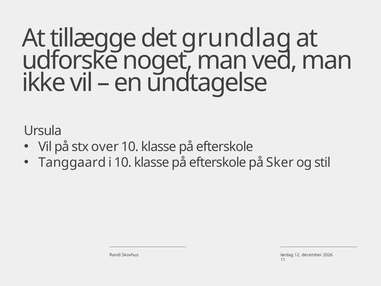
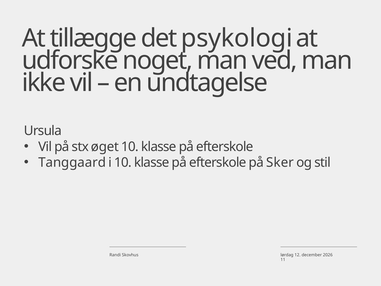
grundlag: grundlag -> psykologi
over: over -> øget
